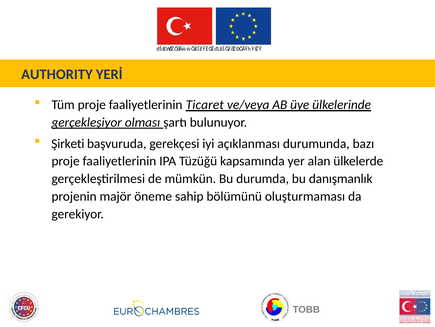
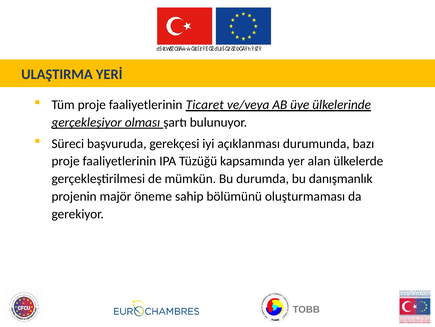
AUTHORITY: AUTHORITY -> ULAŞTIRMA
Şirketi: Şirketi -> Süreci
